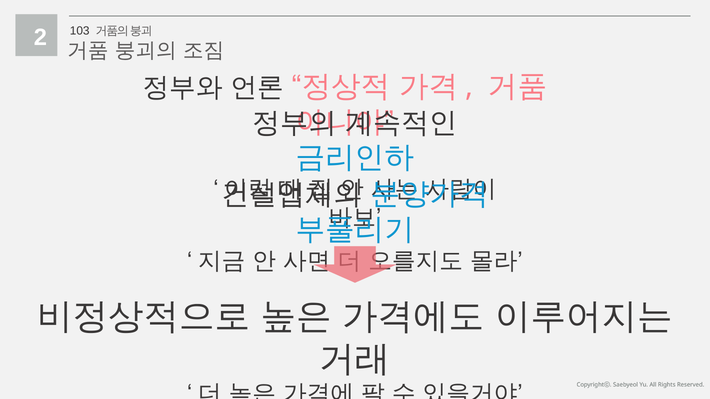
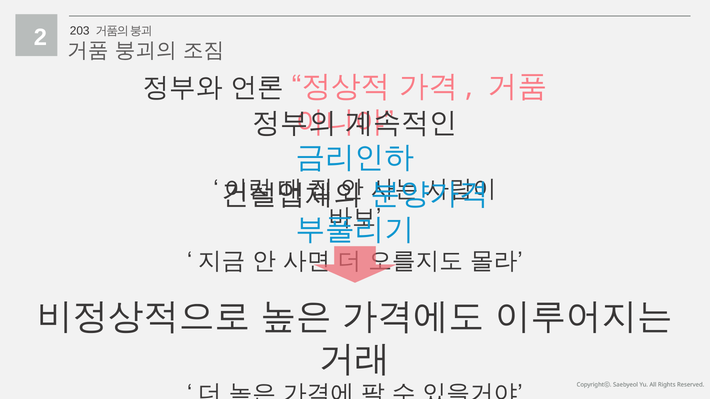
103: 103 -> 203
